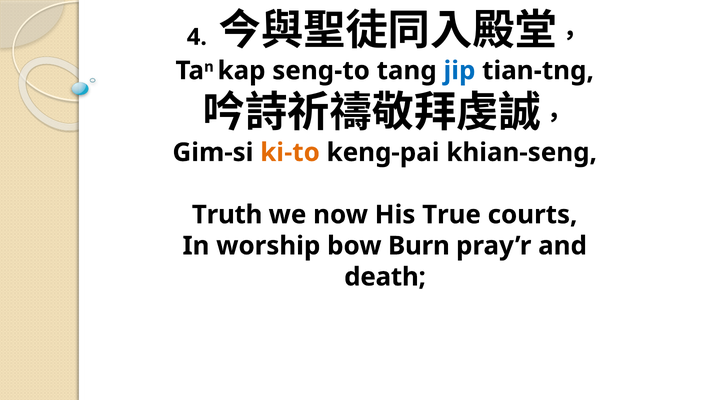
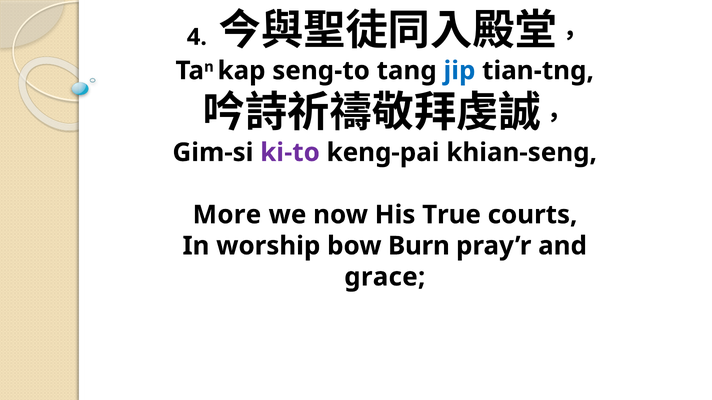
ki-to colour: orange -> purple
Truth: Truth -> More
death: death -> grace
